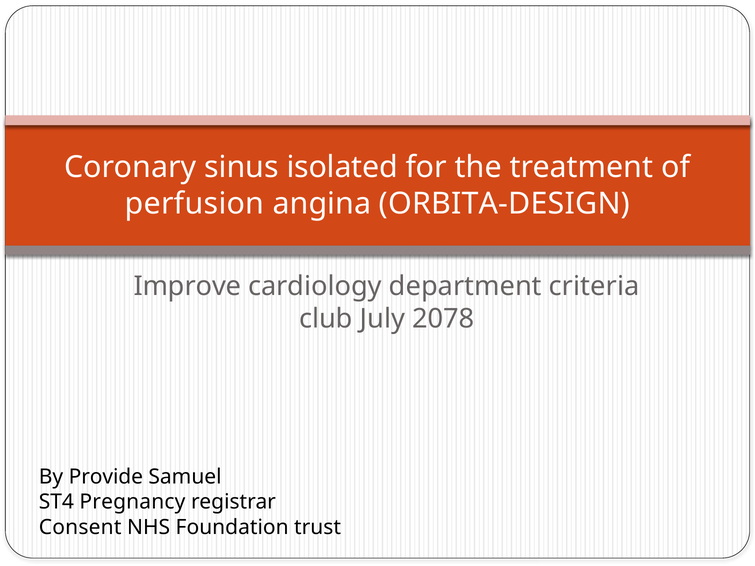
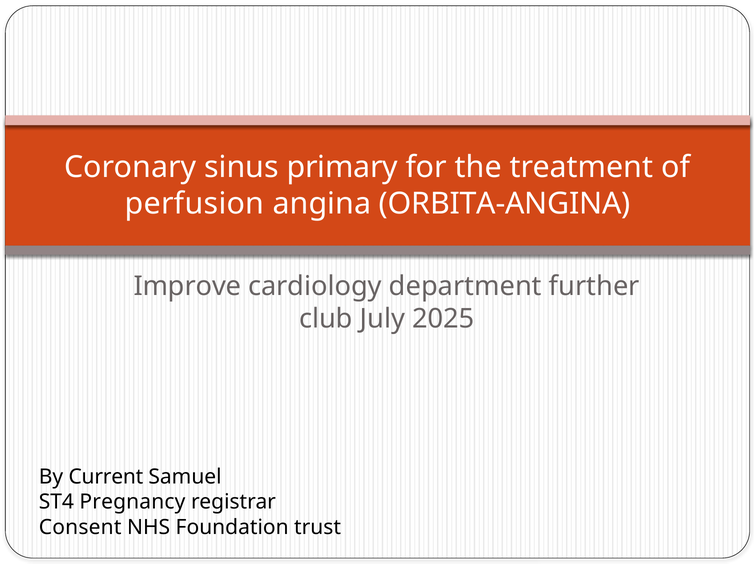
isolated: isolated -> primary
ORBITA-DESIGN: ORBITA-DESIGN -> ORBITA-ANGINA
criteria: criteria -> further
2078: 2078 -> 2025
Provide: Provide -> Current
